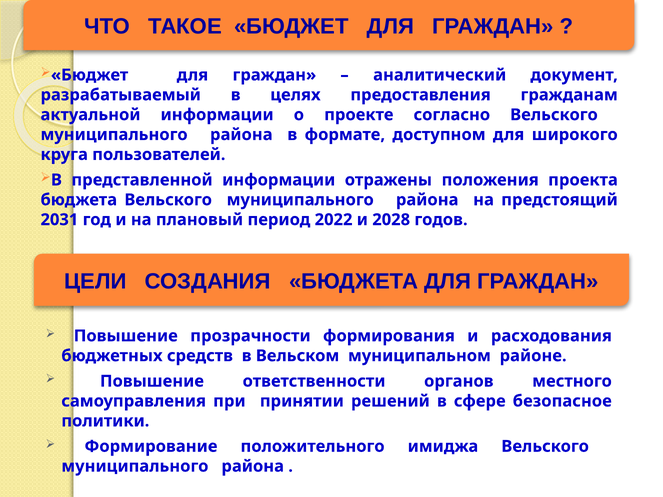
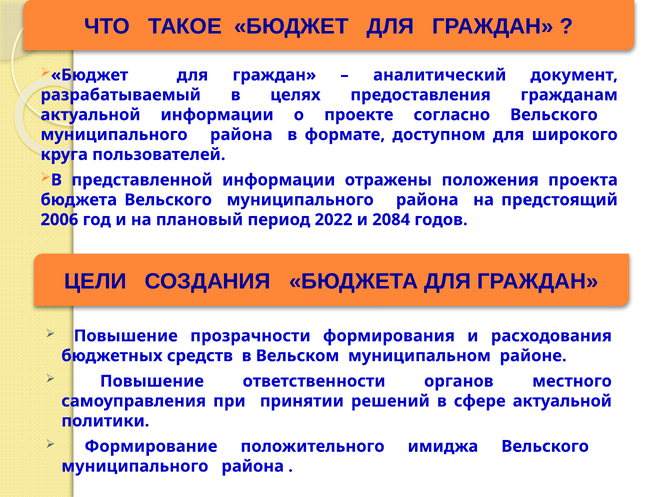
2031: 2031 -> 2006
2028: 2028 -> 2084
сфере безопасное: безопасное -> актуальной
